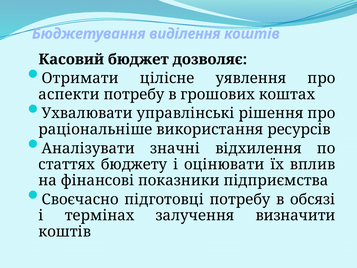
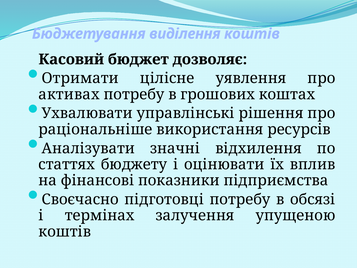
аспекти: аспекти -> активах
визначити: визначити -> упущеною
